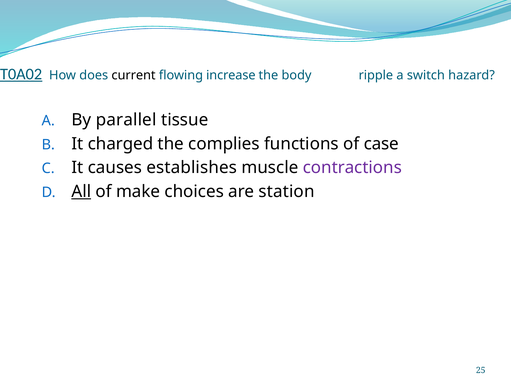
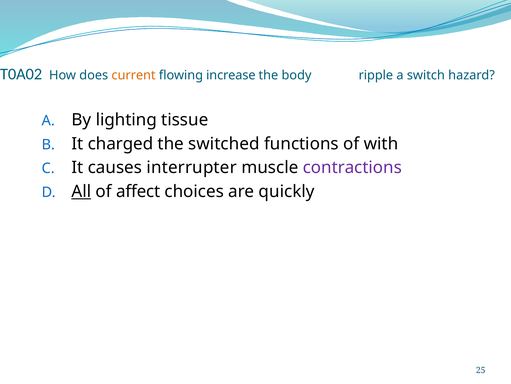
T0A02 underline: present -> none
current colour: black -> orange
parallel: parallel -> lighting
complies: complies -> switched
case: case -> with
establishes: establishes -> interrupter
make: make -> affect
station: station -> quickly
